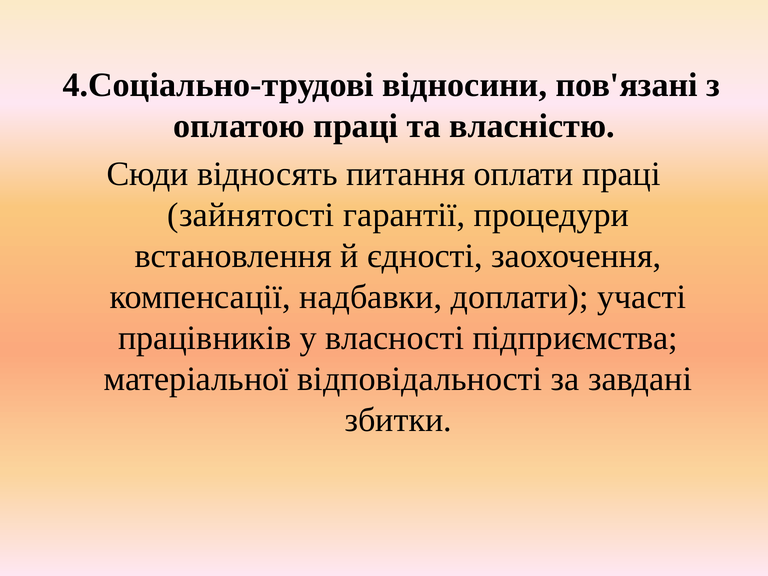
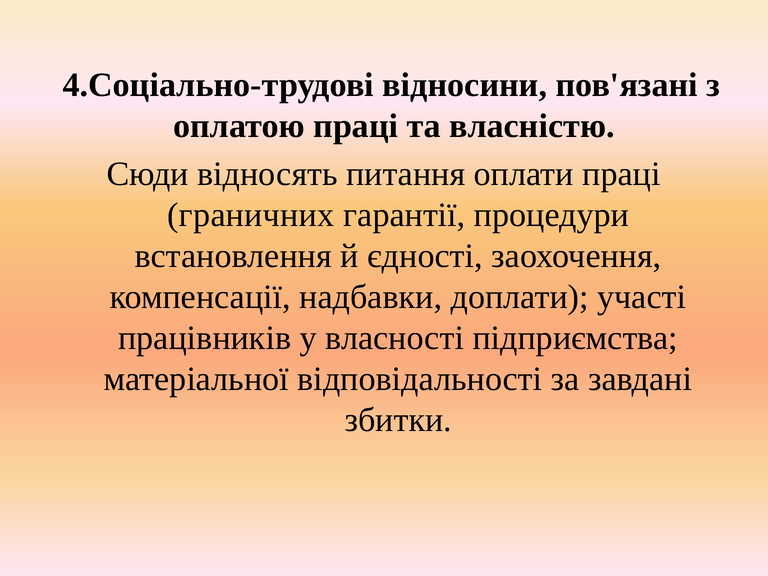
зайнятості: зайнятості -> граничних
